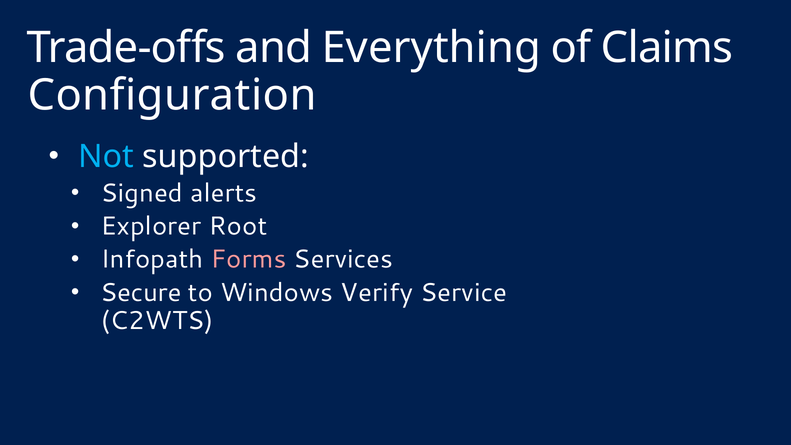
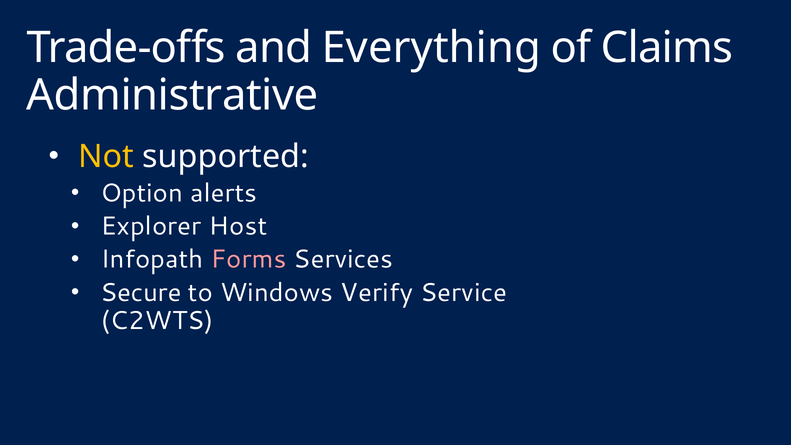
Configuration: Configuration -> Administrative
Not colour: light blue -> yellow
Signed: Signed -> Option
Root: Root -> Host
